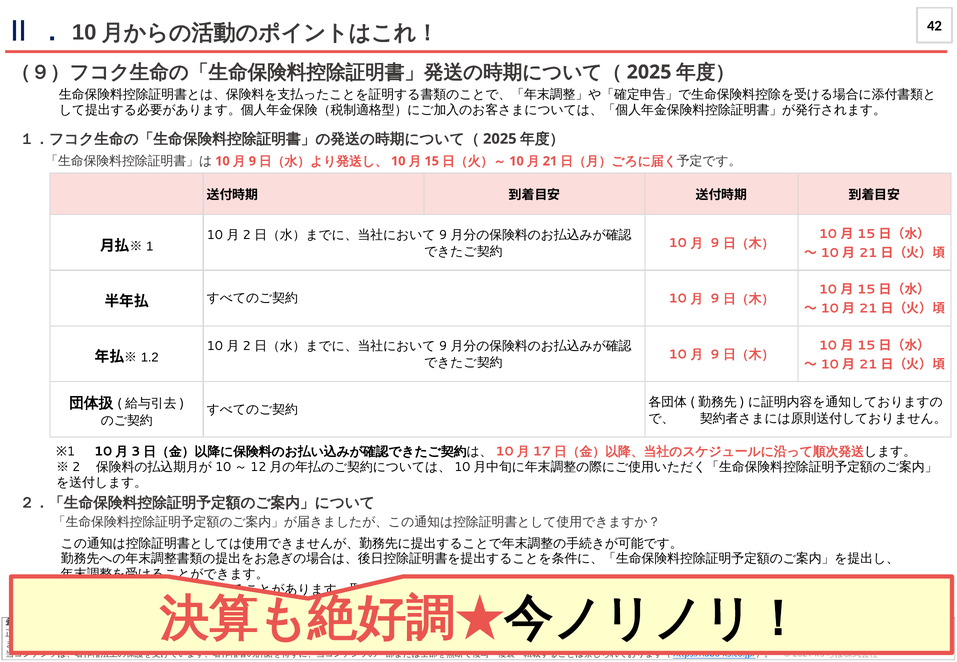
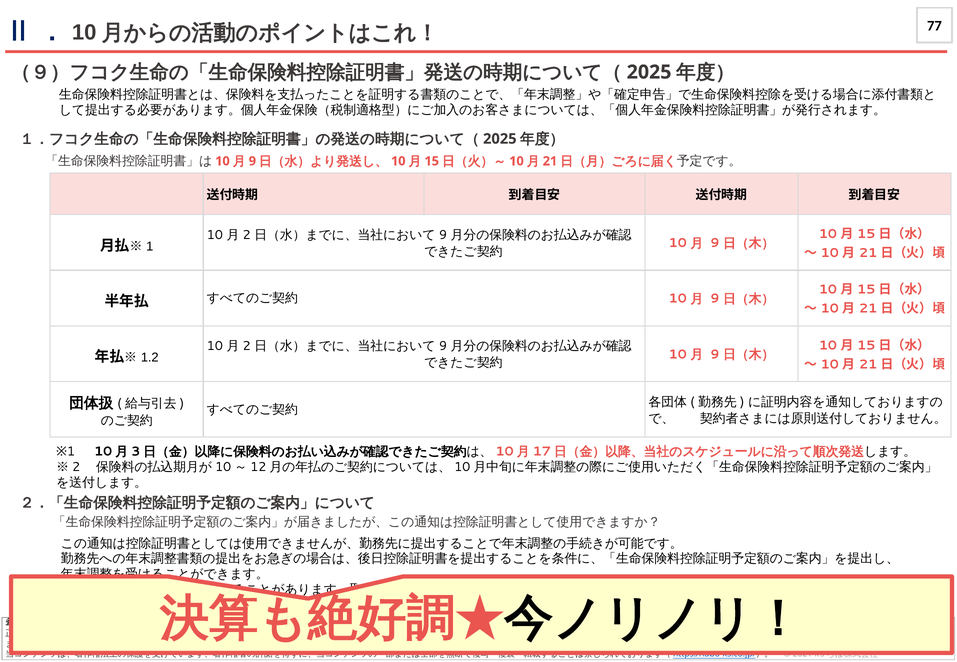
42: 42 -> 77
